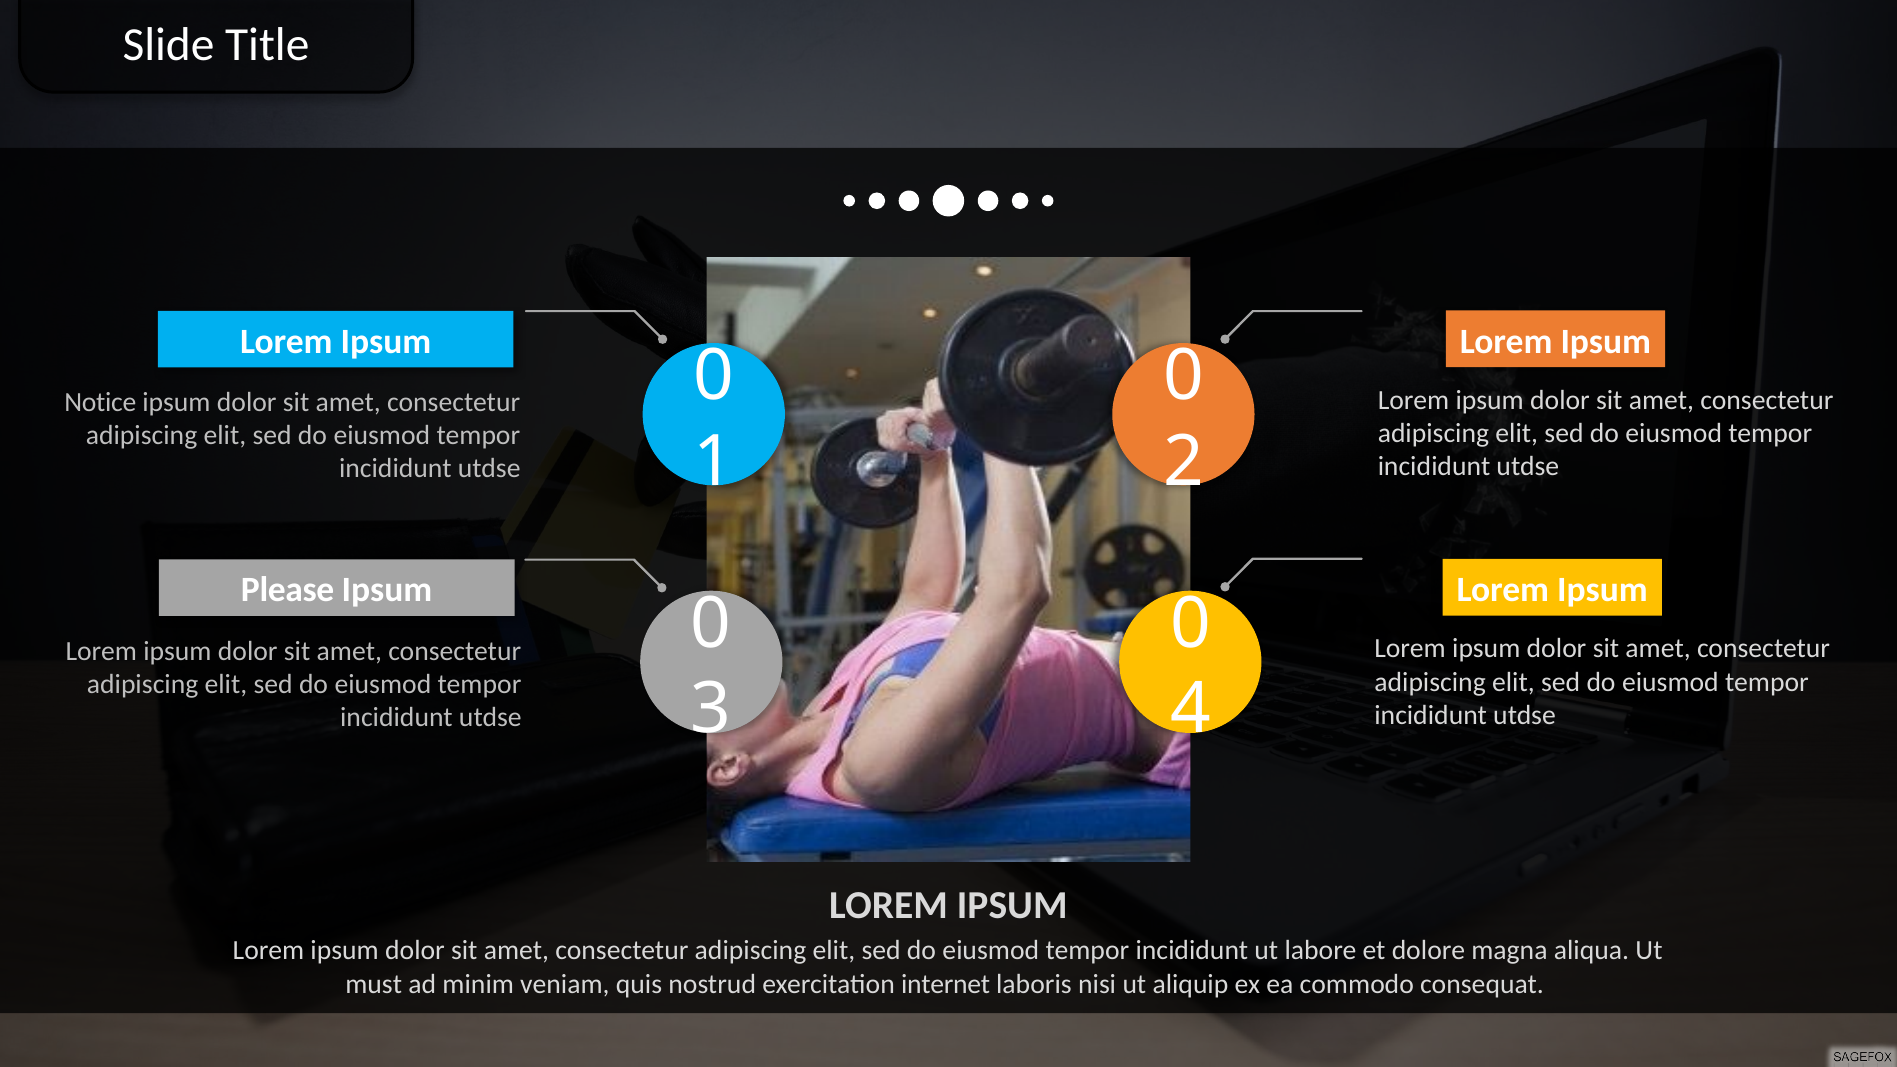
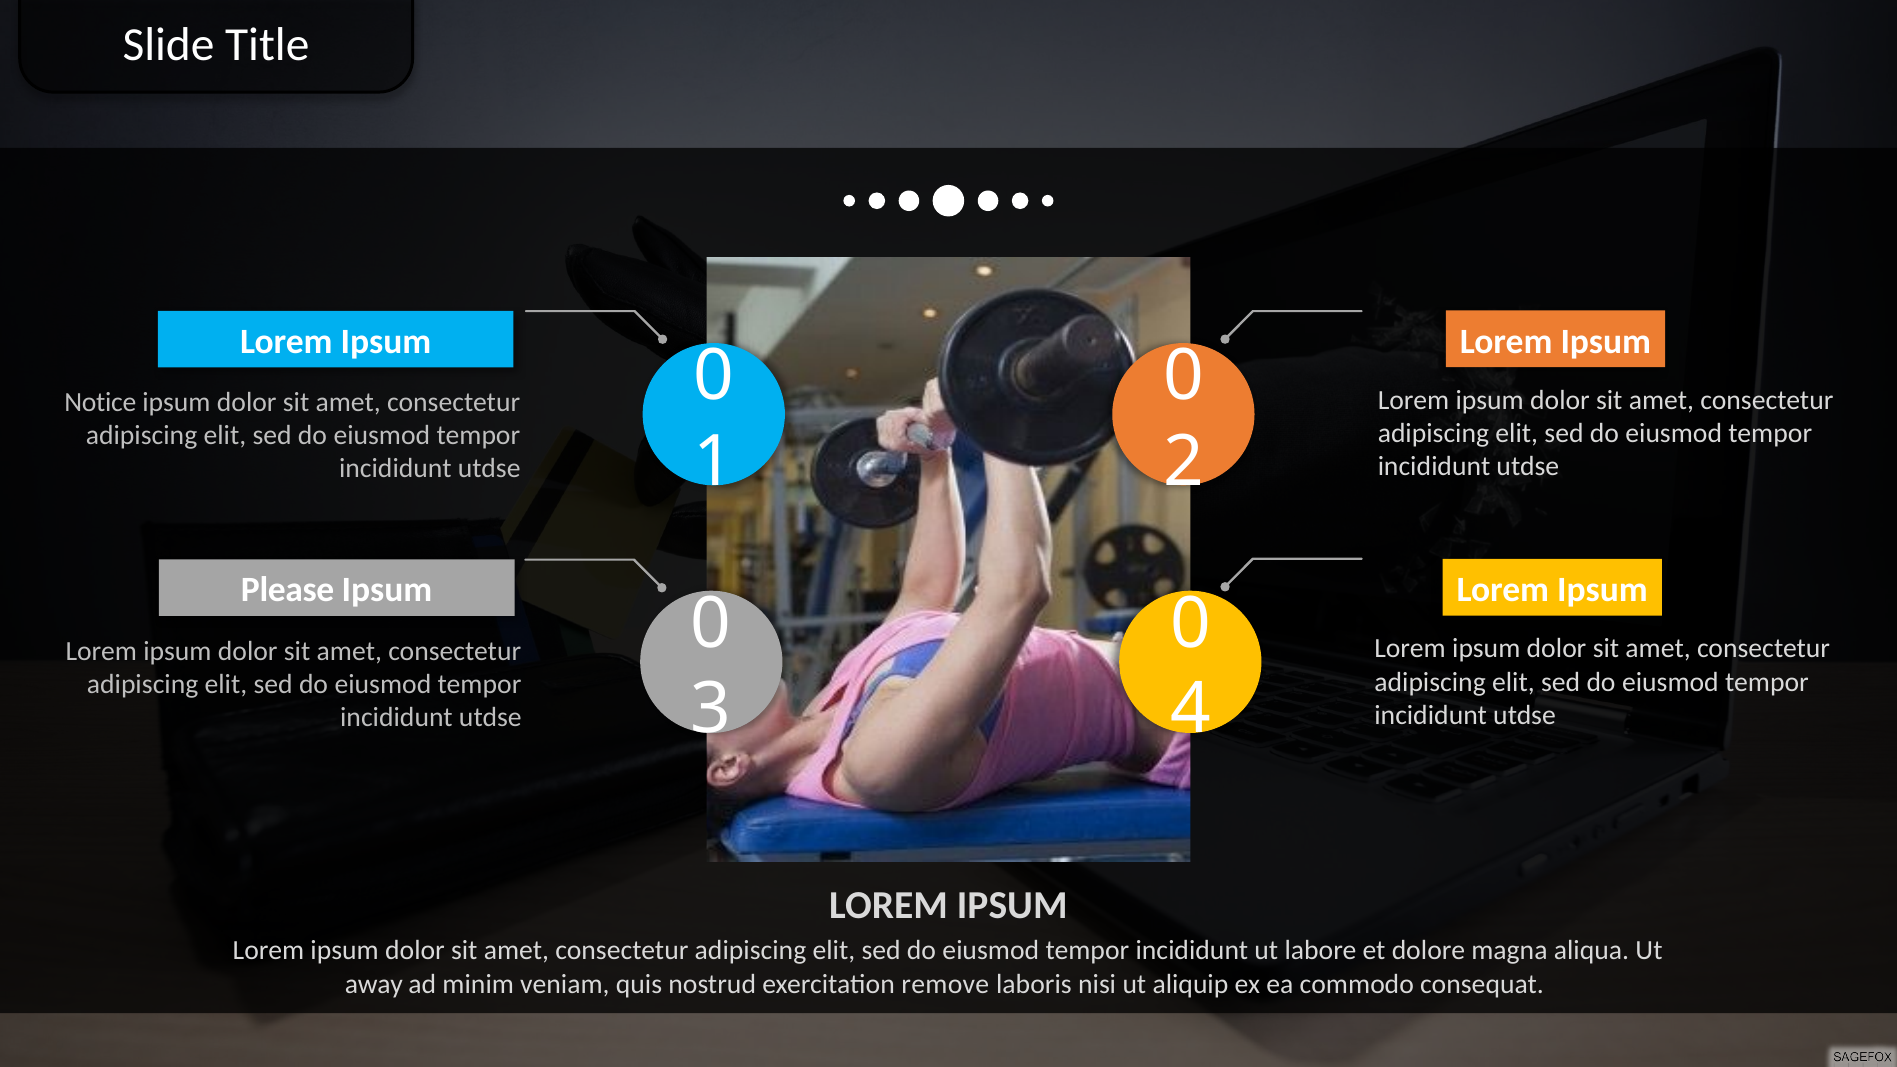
must: must -> away
internet: internet -> remove
